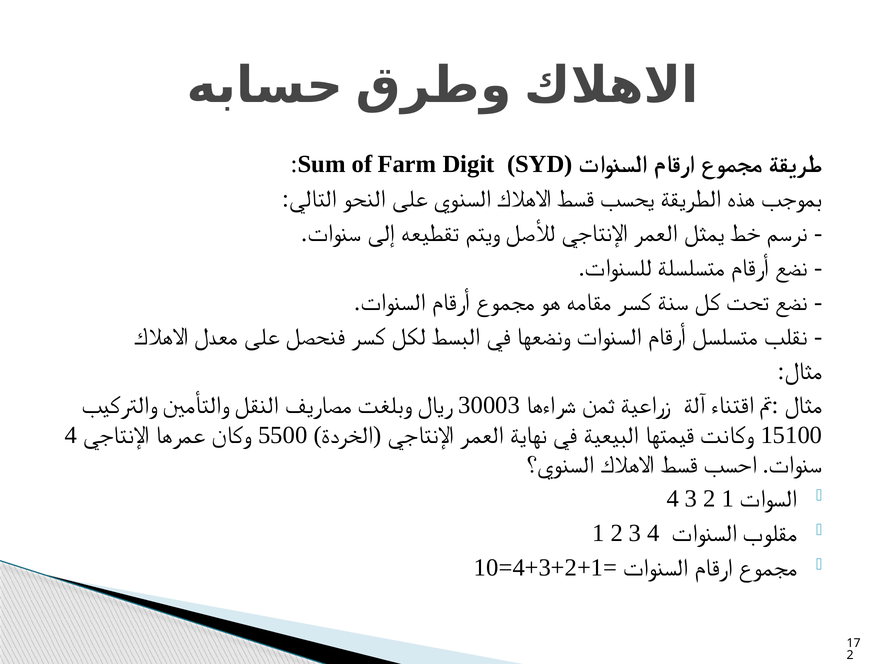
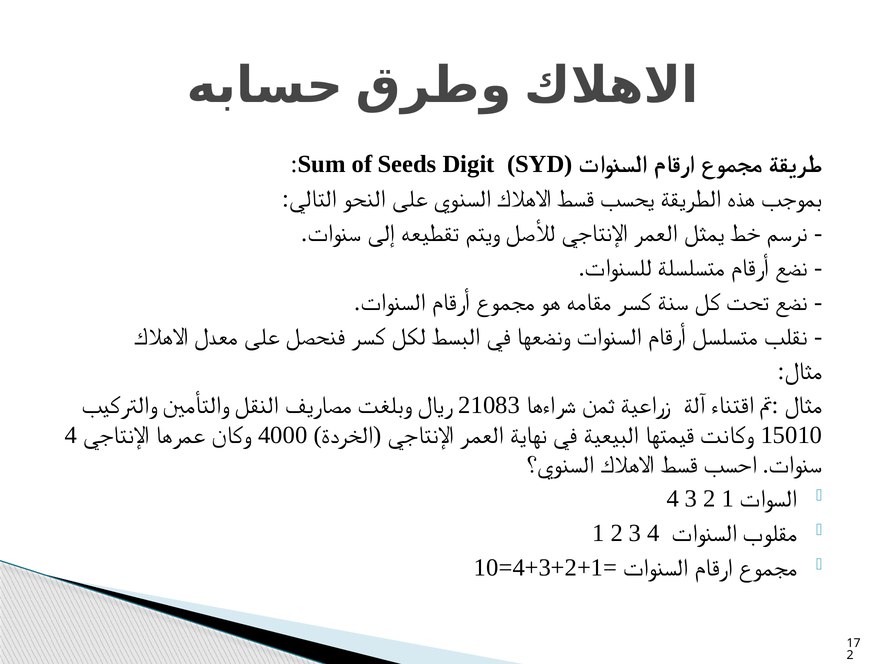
Farm: Farm -> Seeds
30003: 30003 -> 21083
5500: 5500 -> 4000
15100: 15100 -> 15010
